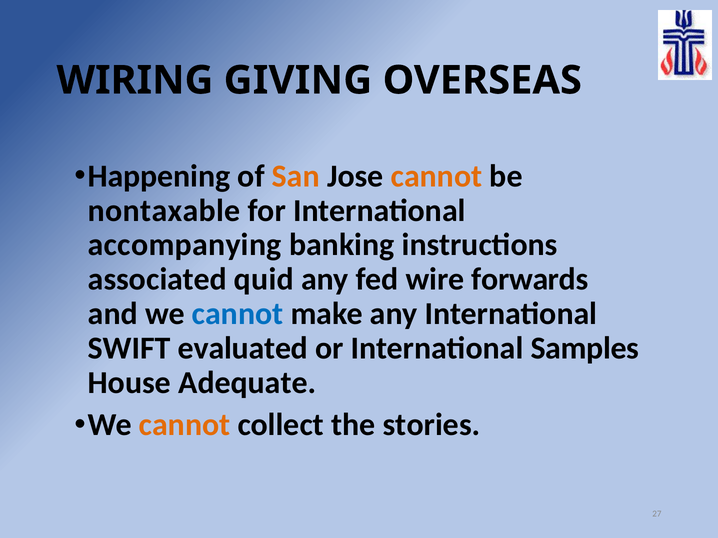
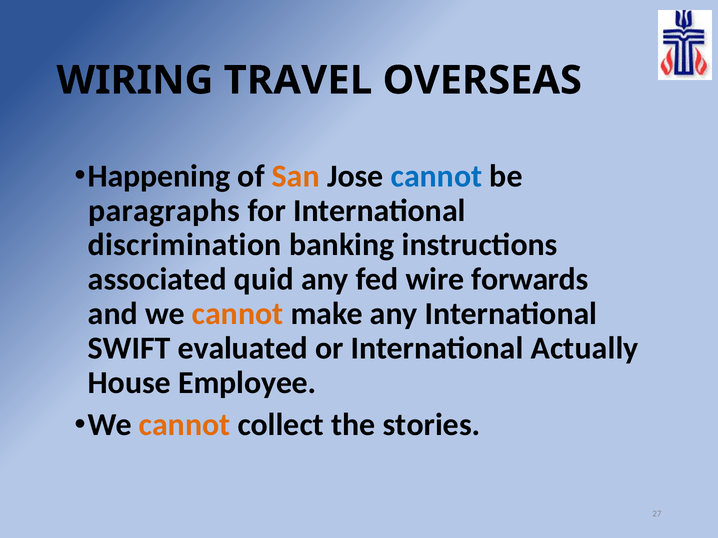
GIVING: GIVING -> TRAVEL
cannot at (436, 176) colour: orange -> blue
nontaxable: nontaxable -> paragraphs
accompanying: accompanying -> discrimination
cannot at (238, 314) colour: blue -> orange
Samples: Samples -> Actually
Adequate: Adequate -> Employee
